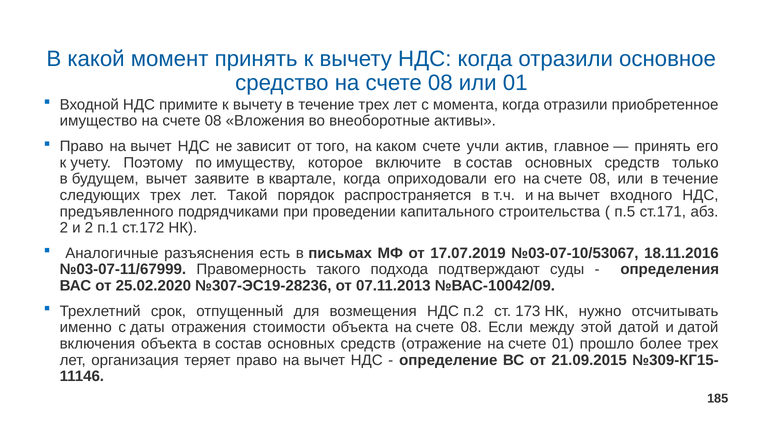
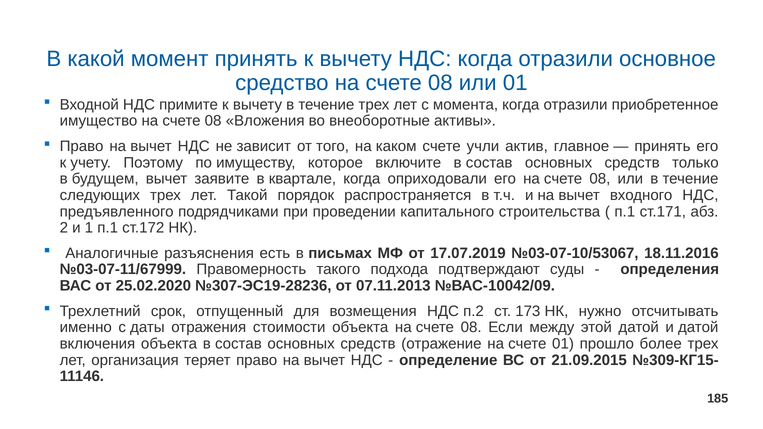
п.5 at (625, 212): п.5 -> п.1
и 2: 2 -> 1
